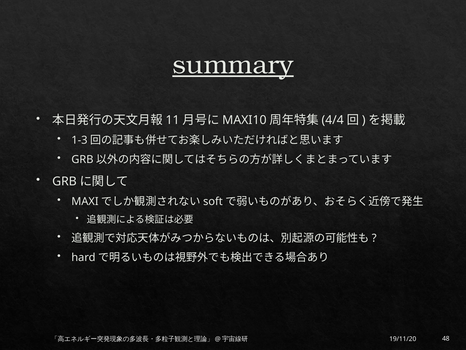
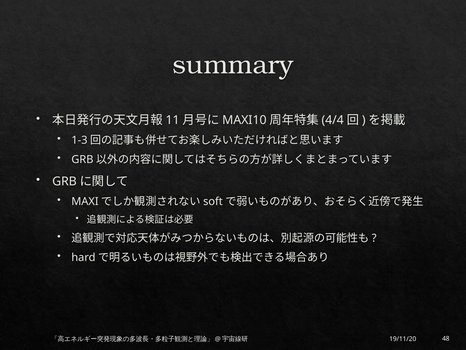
summary underline: present -> none
